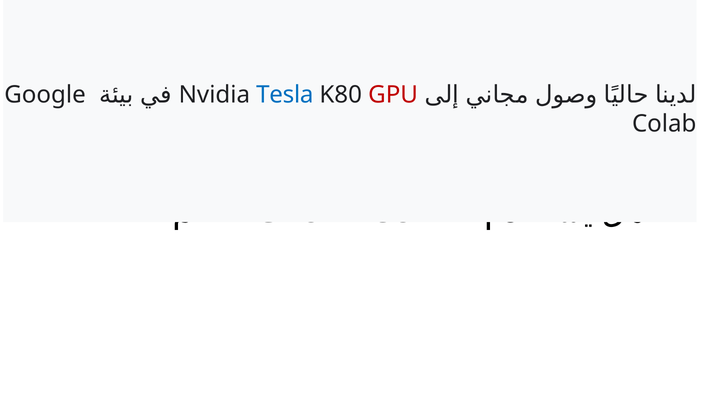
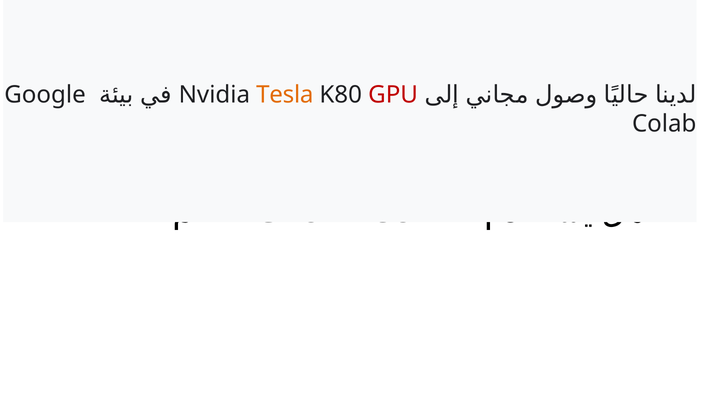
Tesla colour: blue -> orange
